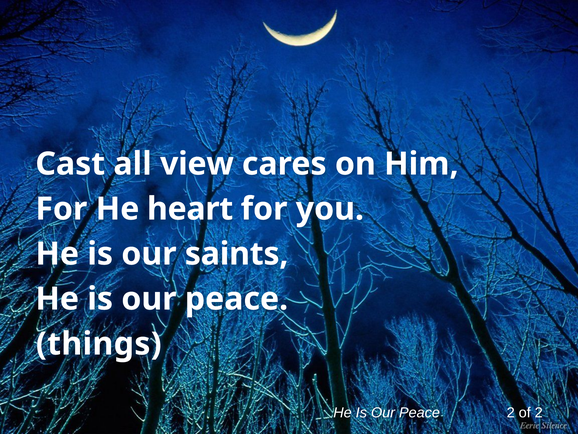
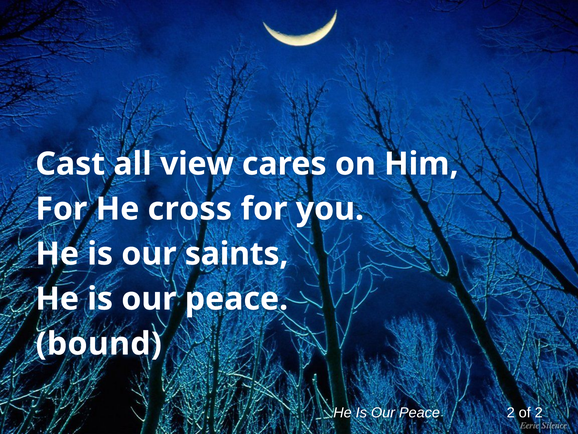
heart: heart -> cross
things: things -> bound
